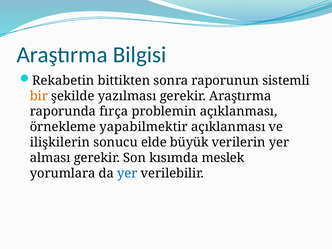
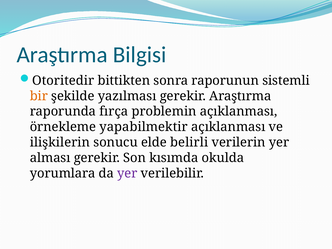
Rekabetin: Rekabetin -> Otoritedir
büyük: büyük -> belirli
meslek: meslek -> okulda
yer at (127, 173) colour: blue -> purple
